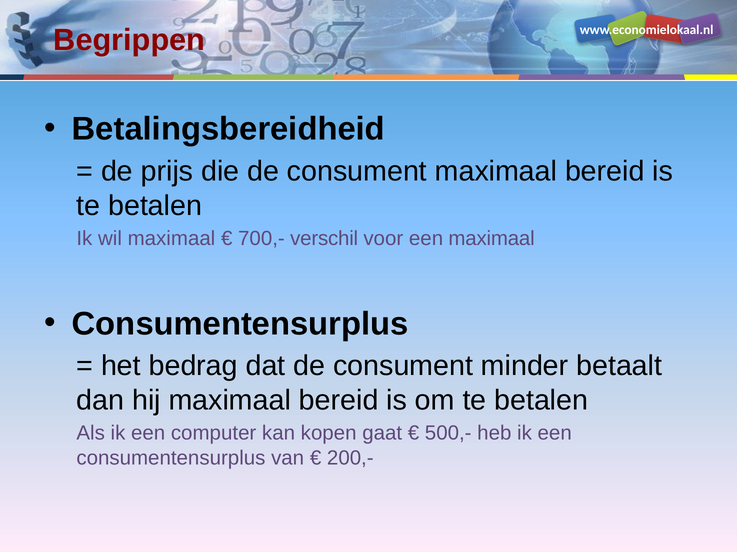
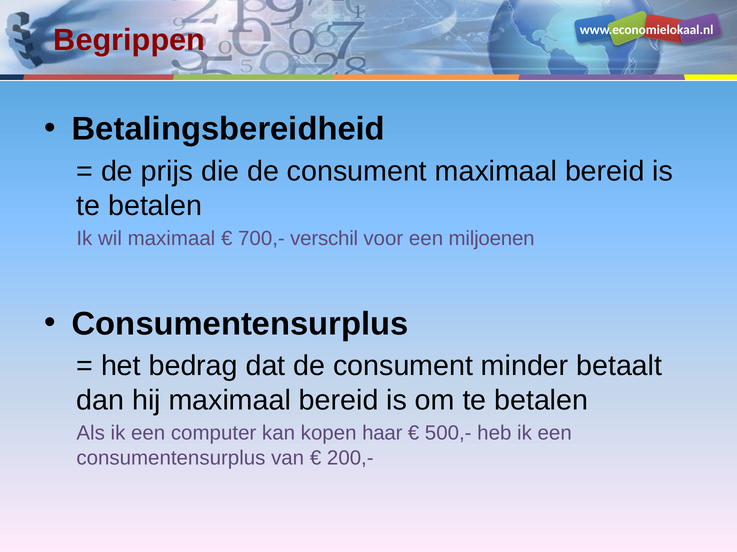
een maximaal: maximaal -> miljoenen
gaat: gaat -> haar
